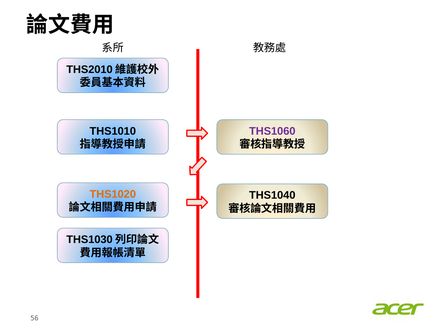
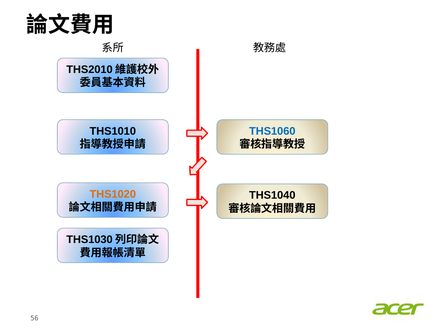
THS1060 colour: purple -> blue
